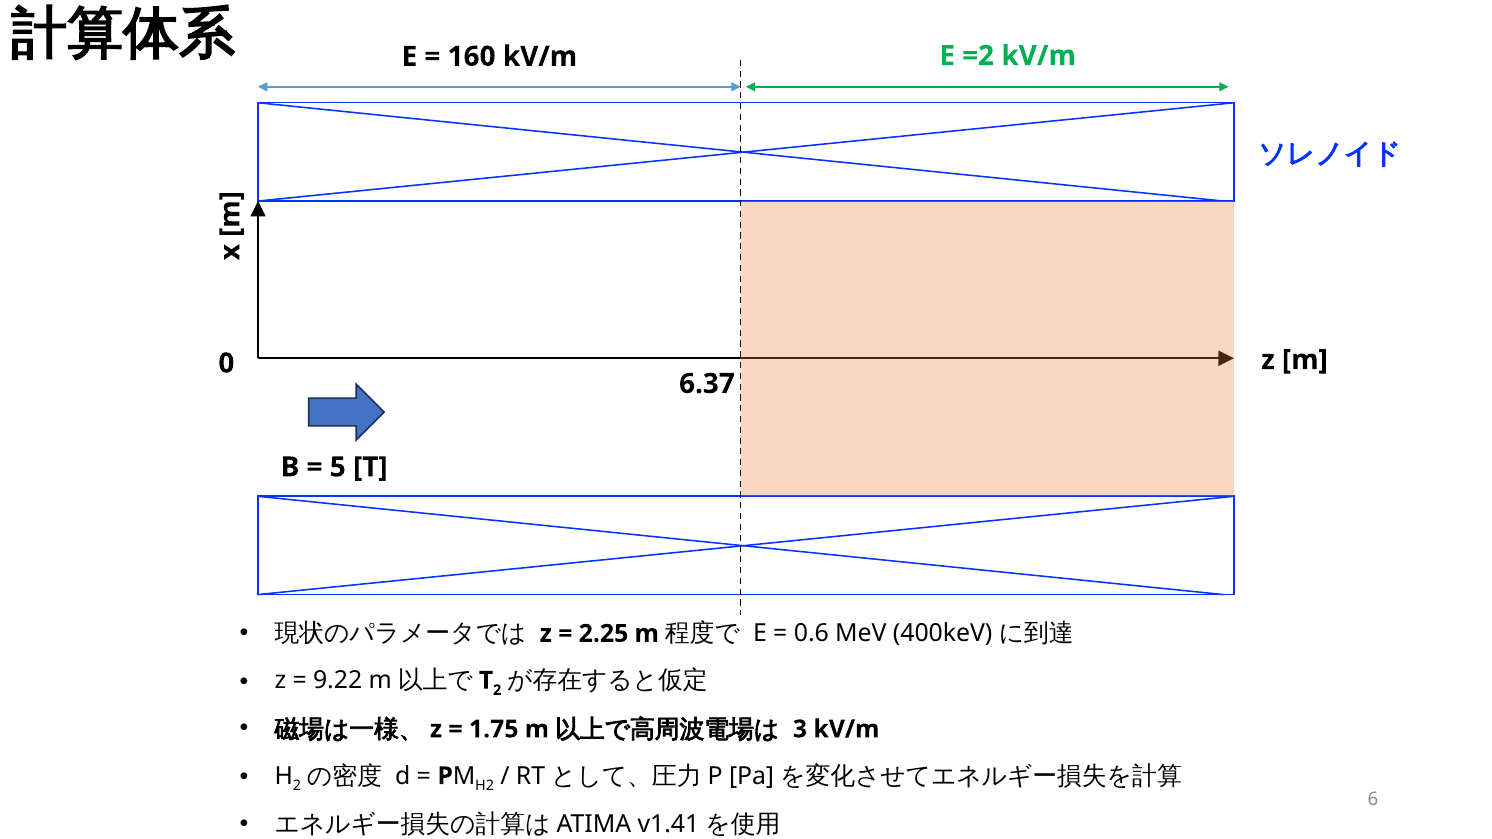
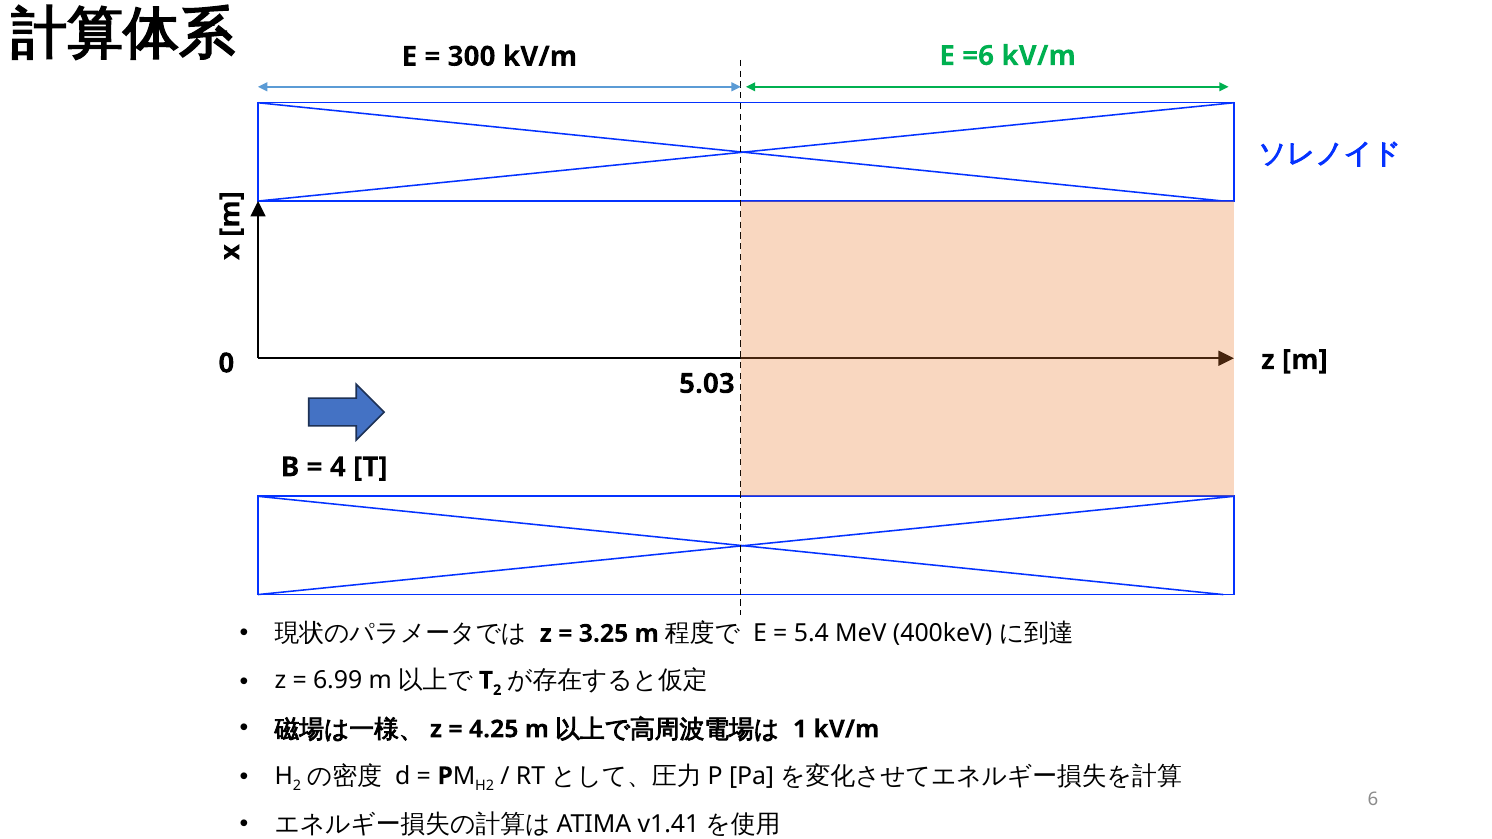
160: 160 -> 300
=2: =2 -> =6
6.37: 6.37 -> 5.03
5: 5 -> 4
2.25: 2.25 -> 3.25
0.6: 0.6 -> 5.4
9.22: 9.22 -> 6.99
1.75: 1.75 -> 4.25
3: 3 -> 1
